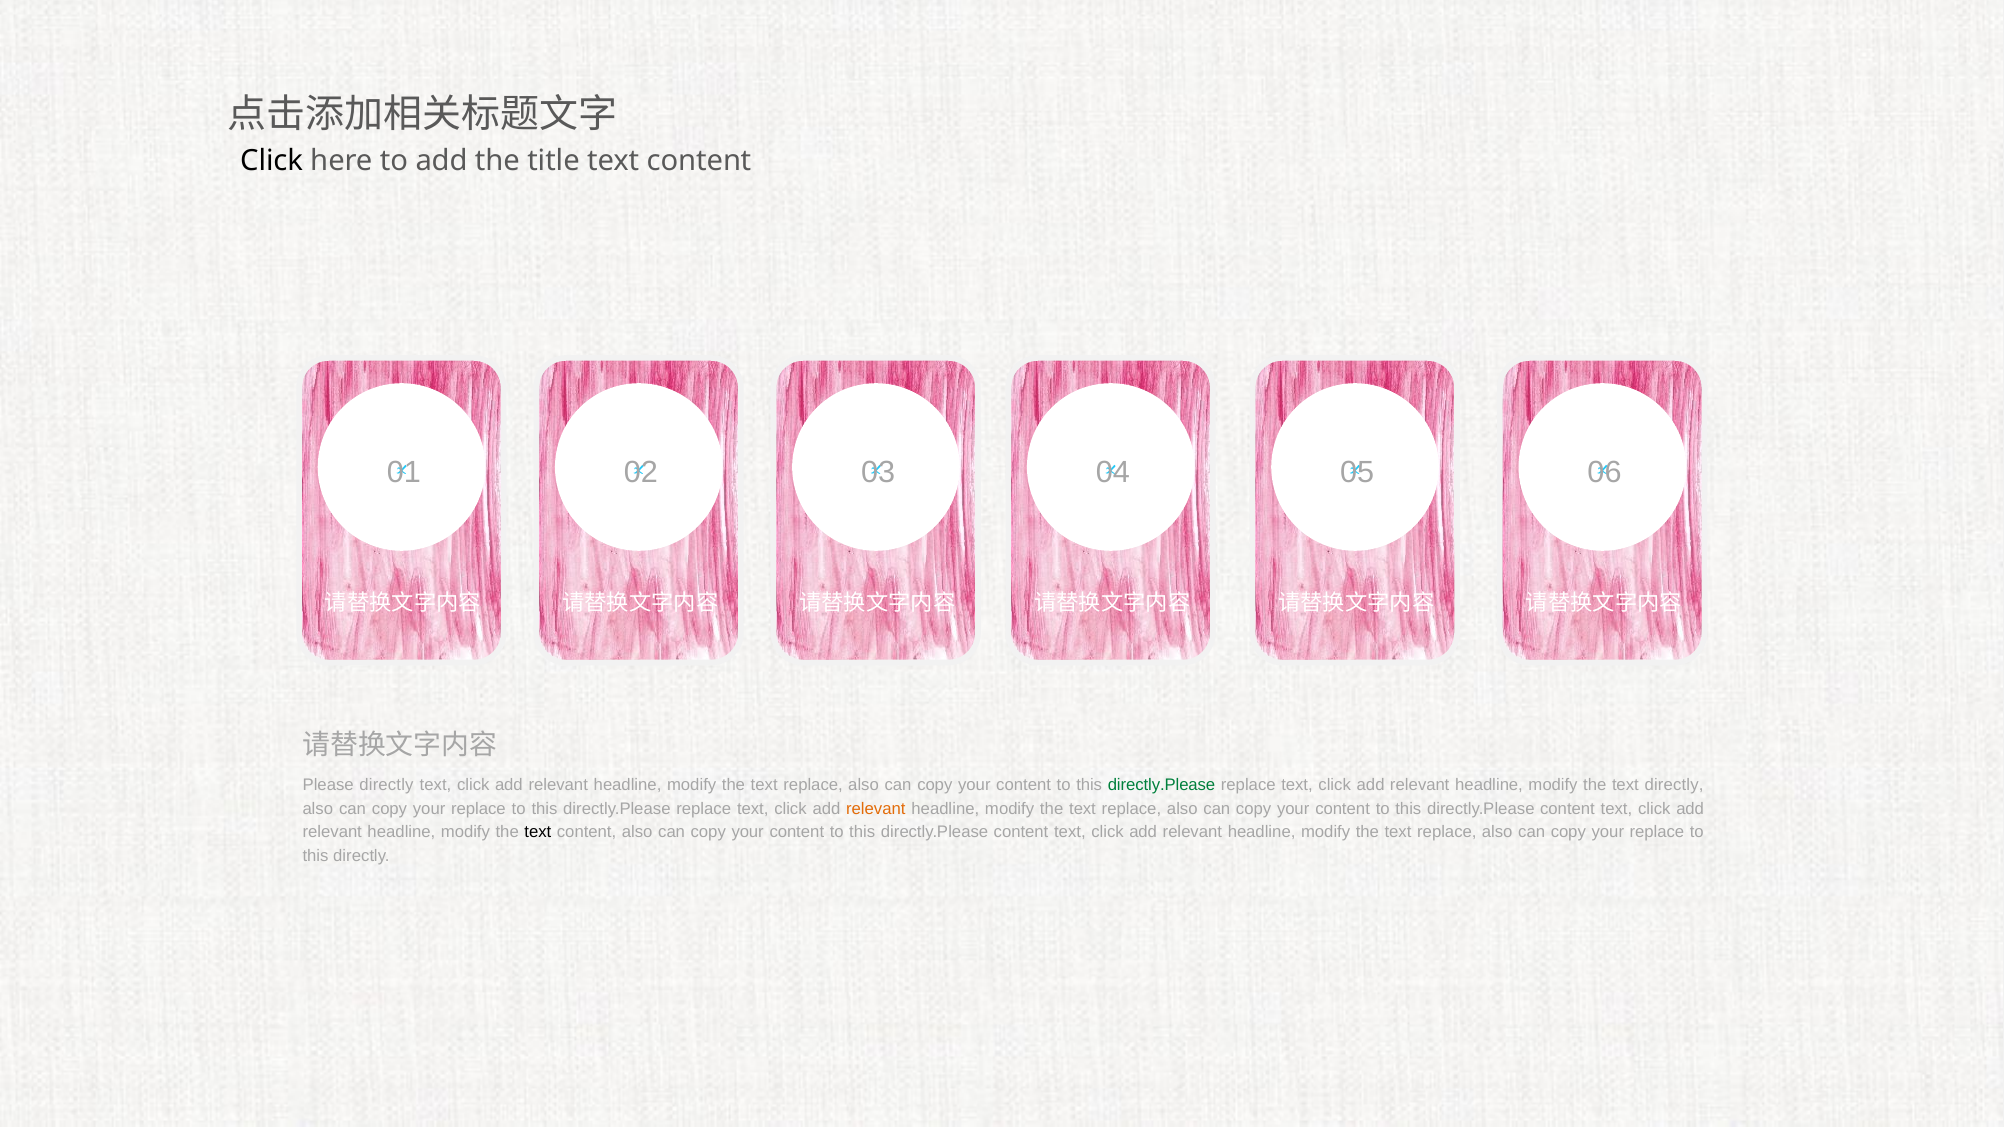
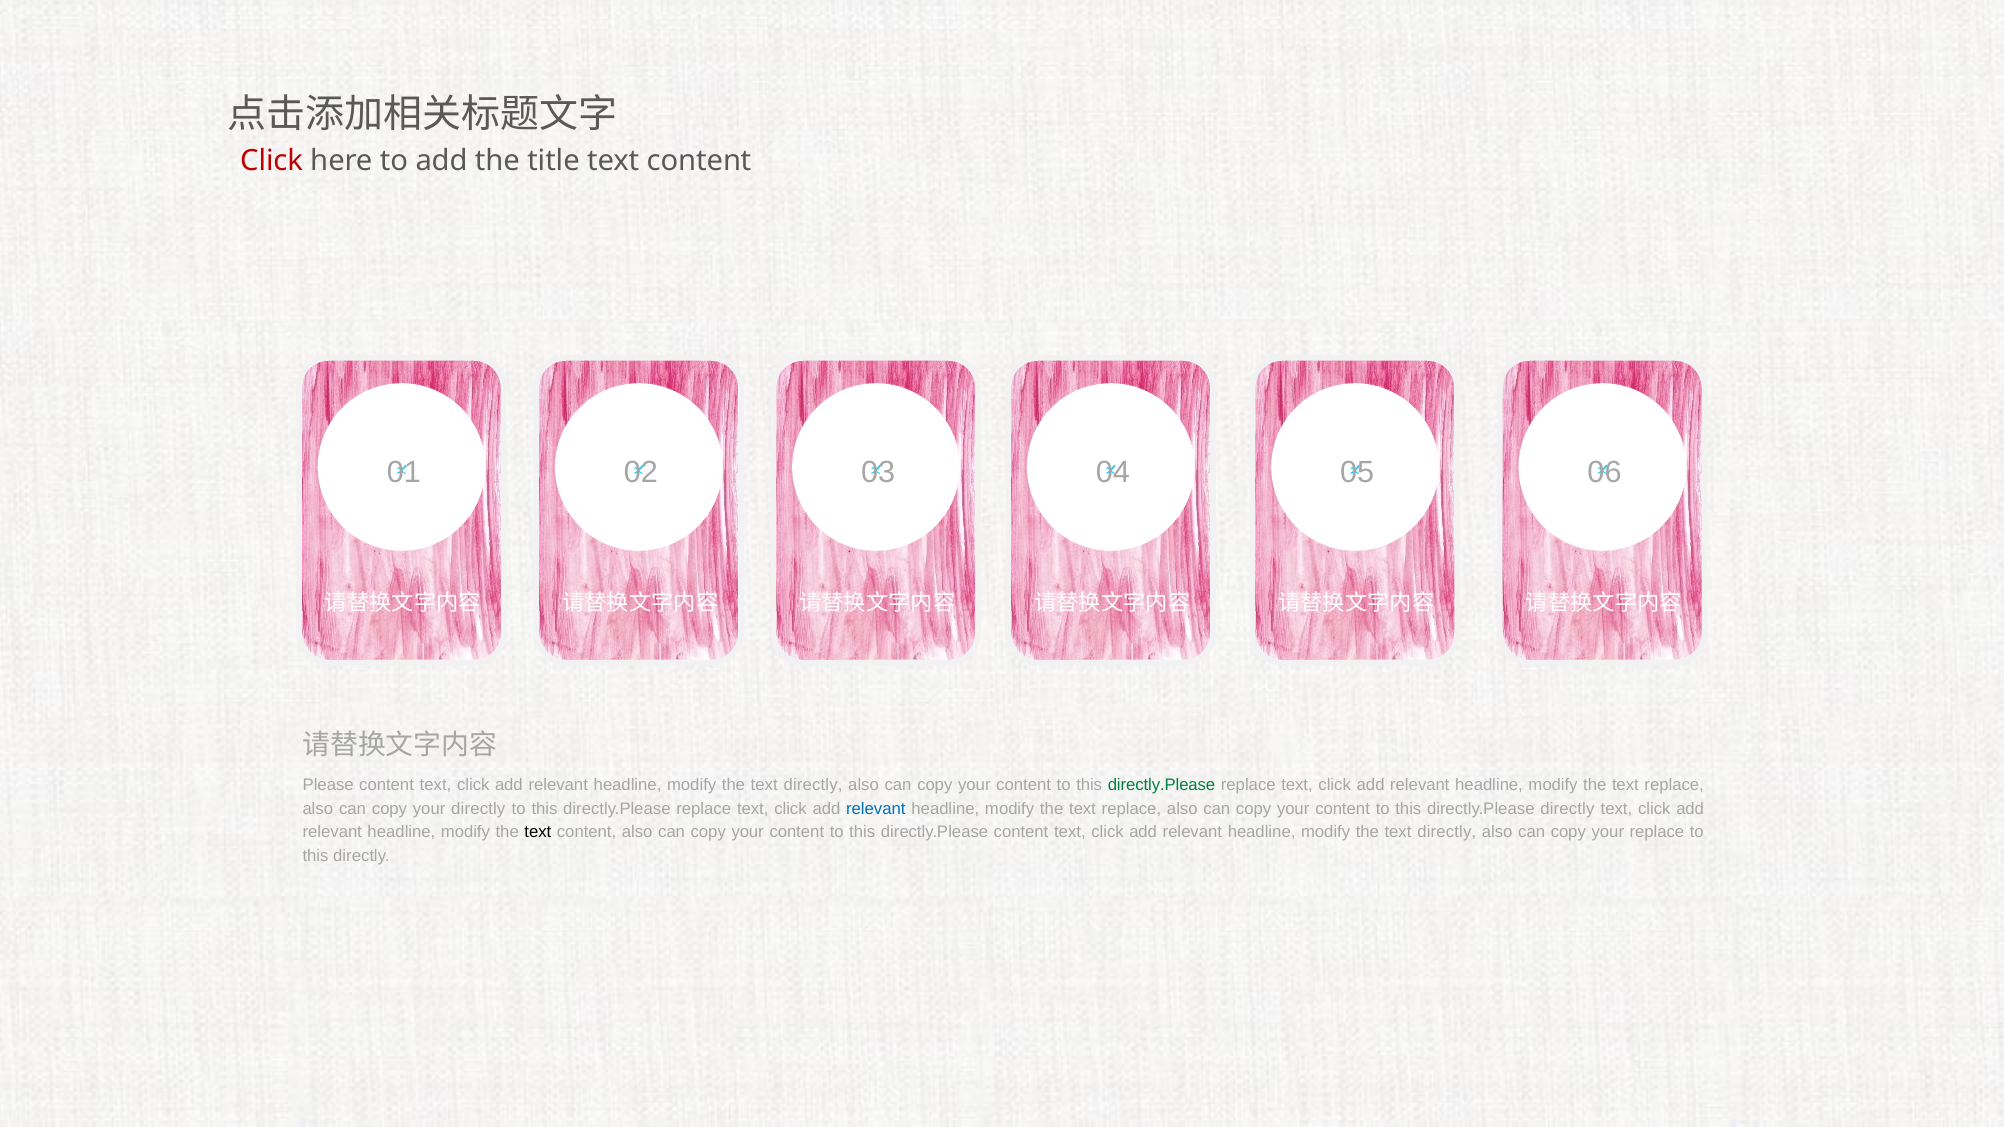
Click at (272, 161) colour: black -> red
Please directly: directly -> content
replace at (813, 785): replace -> directly
directly at (1674, 785): directly -> replace
replace at (478, 809): replace -> directly
relevant at (876, 809) colour: orange -> blue
content at (1567, 809): content -> directly
replace at (1447, 833): replace -> directly
